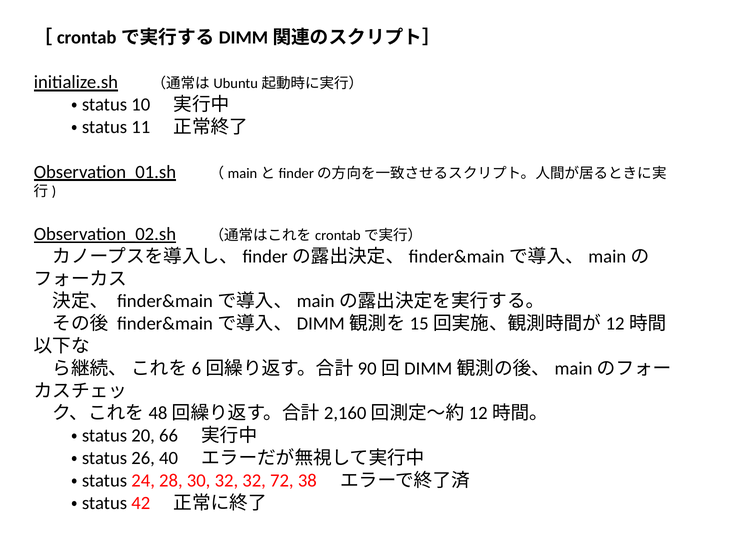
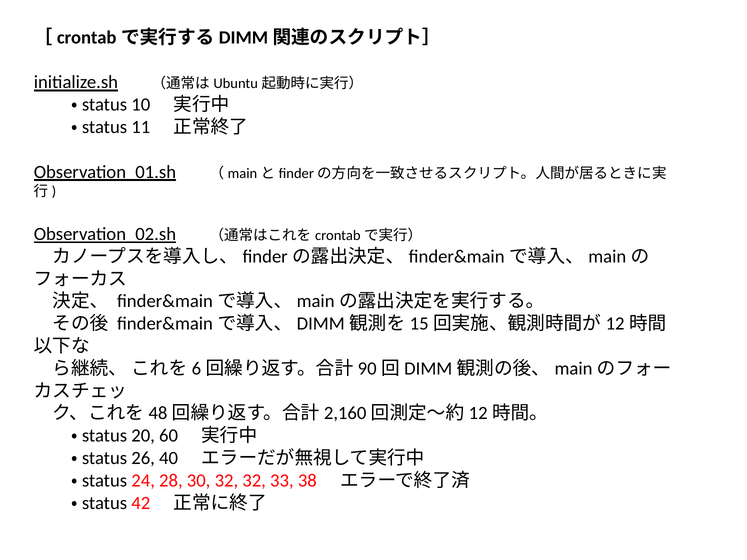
66: 66 -> 60
72: 72 -> 33
